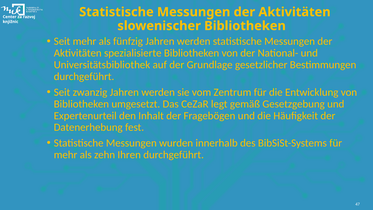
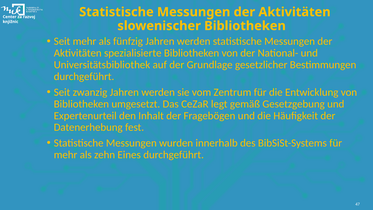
Ihren: Ihren -> Eines
